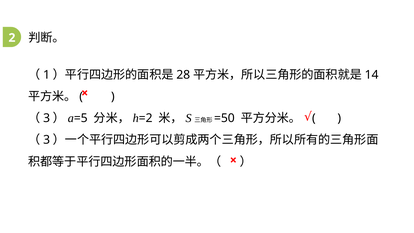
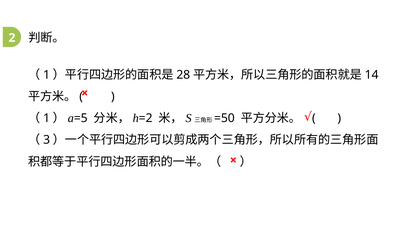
3 at (47, 118): 3 -> 1
